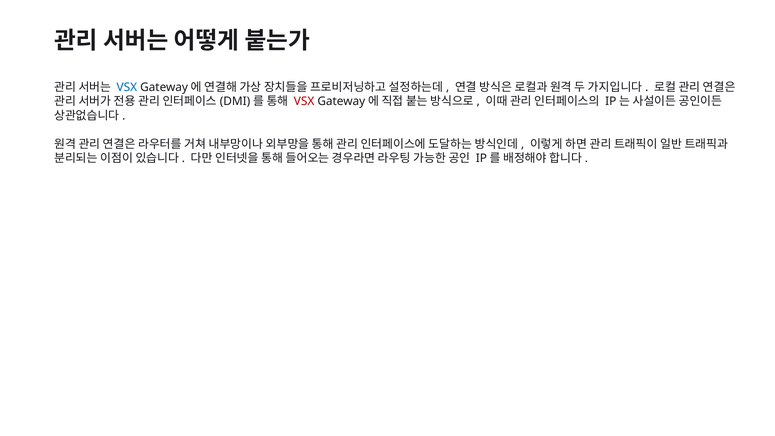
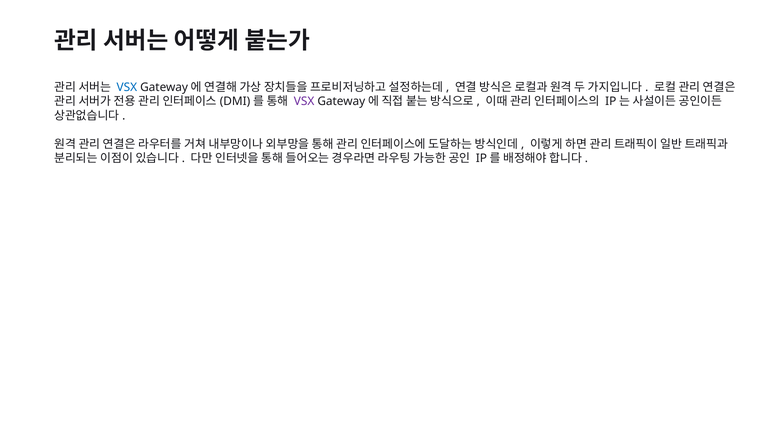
VSX at (304, 102) colour: red -> purple
